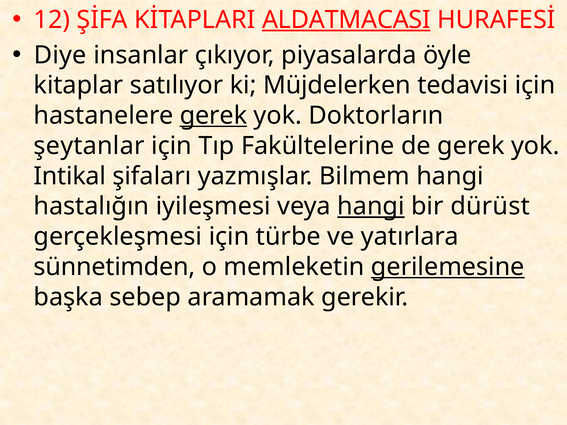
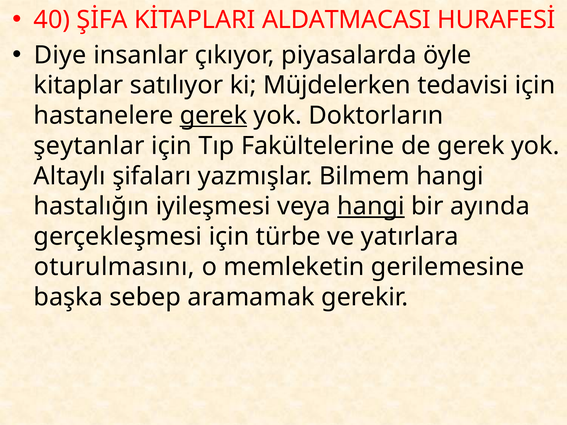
12: 12 -> 40
ALDATMACASI underline: present -> none
Intikal: Intikal -> Altaylı
dürüst: dürüst -> ayında
sünnetimden: sünnetimden -> oturulmasını
gerilemesine underline: present -> none
